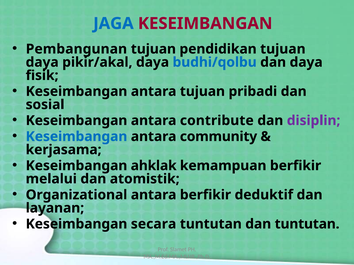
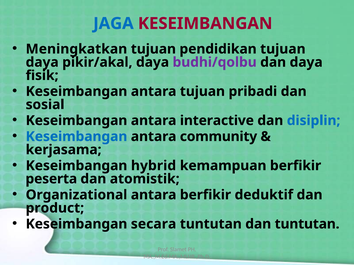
Pembangunan: Pembangunan -> Meningkatkan
budhi/qolbu colour: blue -> purple
contribute: contribute -> interactive
disiplin colour: purple -> blue
ahklak: ahklak -> hybrid
melalui: melalui -> peserta
layanan: layanan -> product
